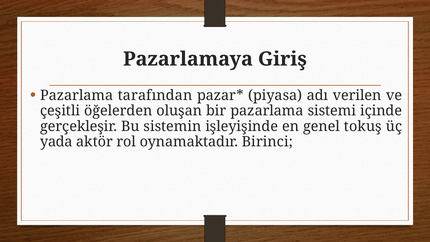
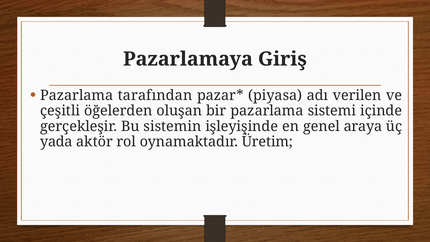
tokuş: tokuş -> araya
Birinci: Birinci -> Üretim
